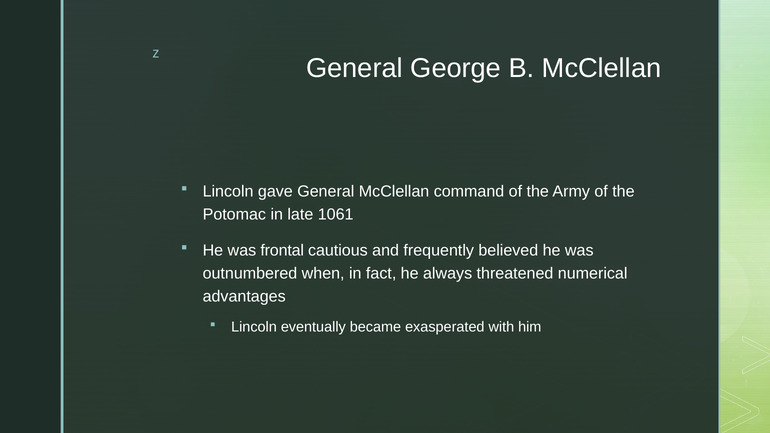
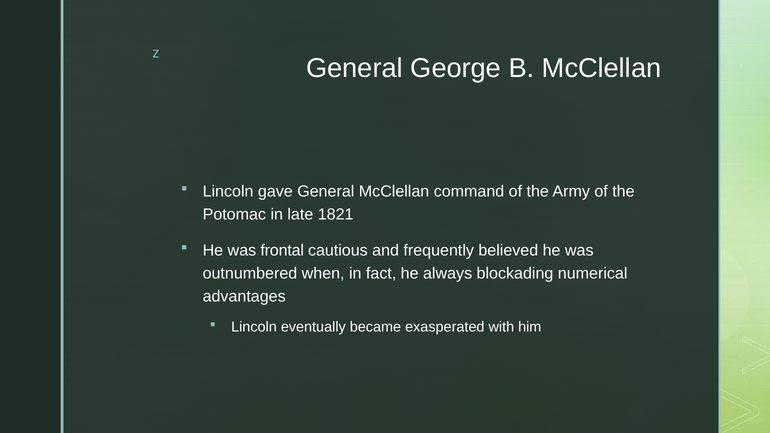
1061: 1061 -> 1821
threatened: threatened -> blockading
